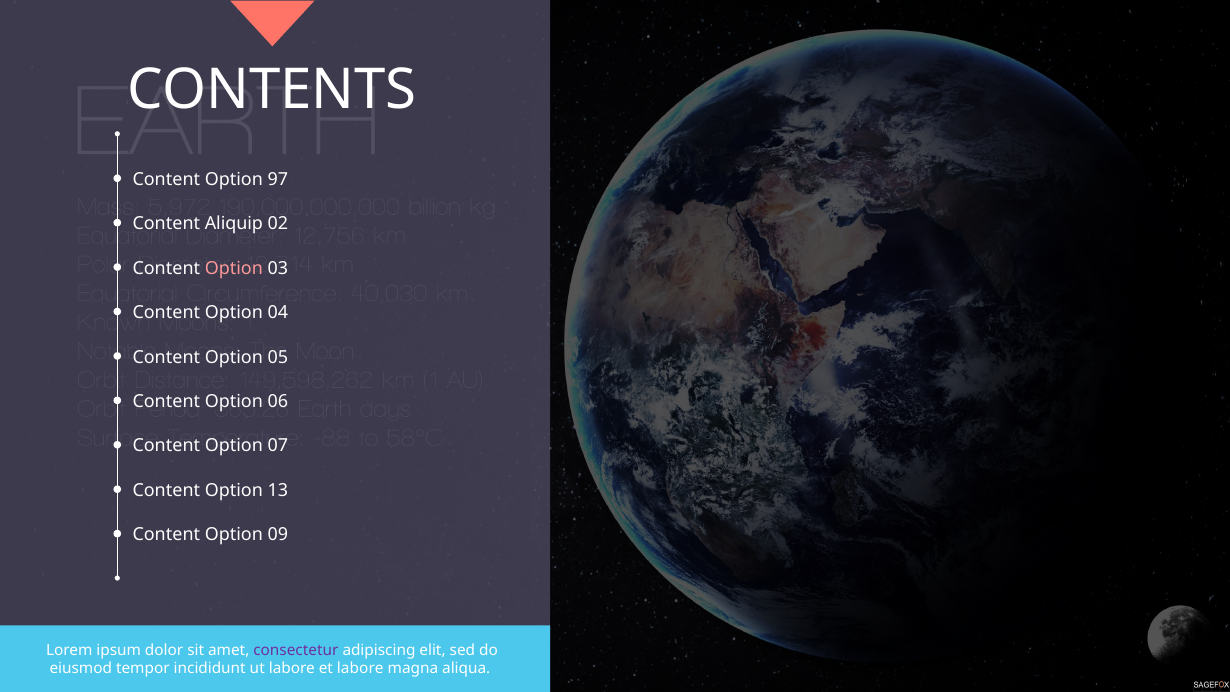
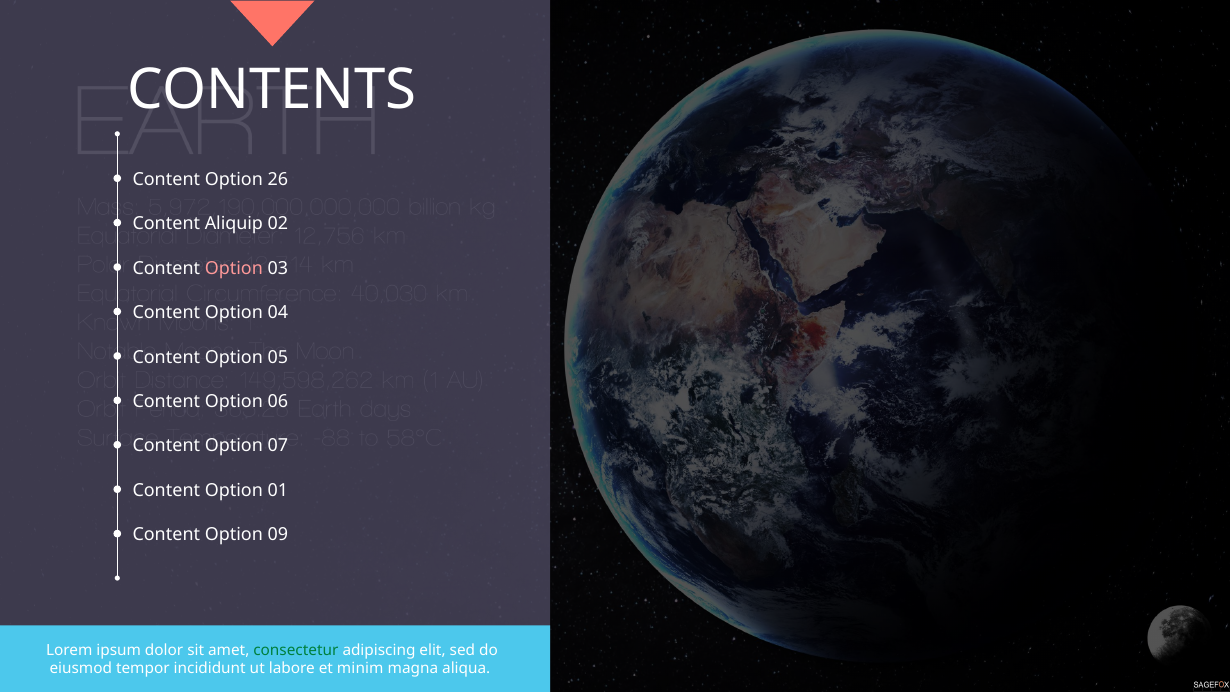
97: 97 -> 26
13: 13 -> 01
consectetur colour: purple -> green
et labore: labore -> minim
